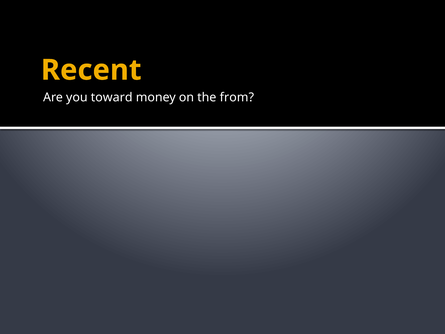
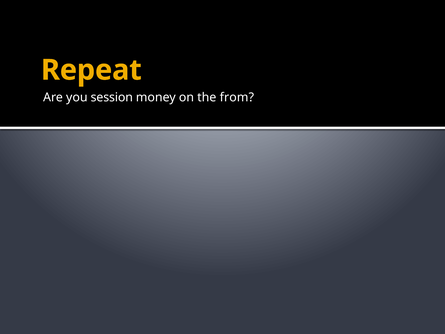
Recent: Recent -> Repeat
toward: toward -> session
